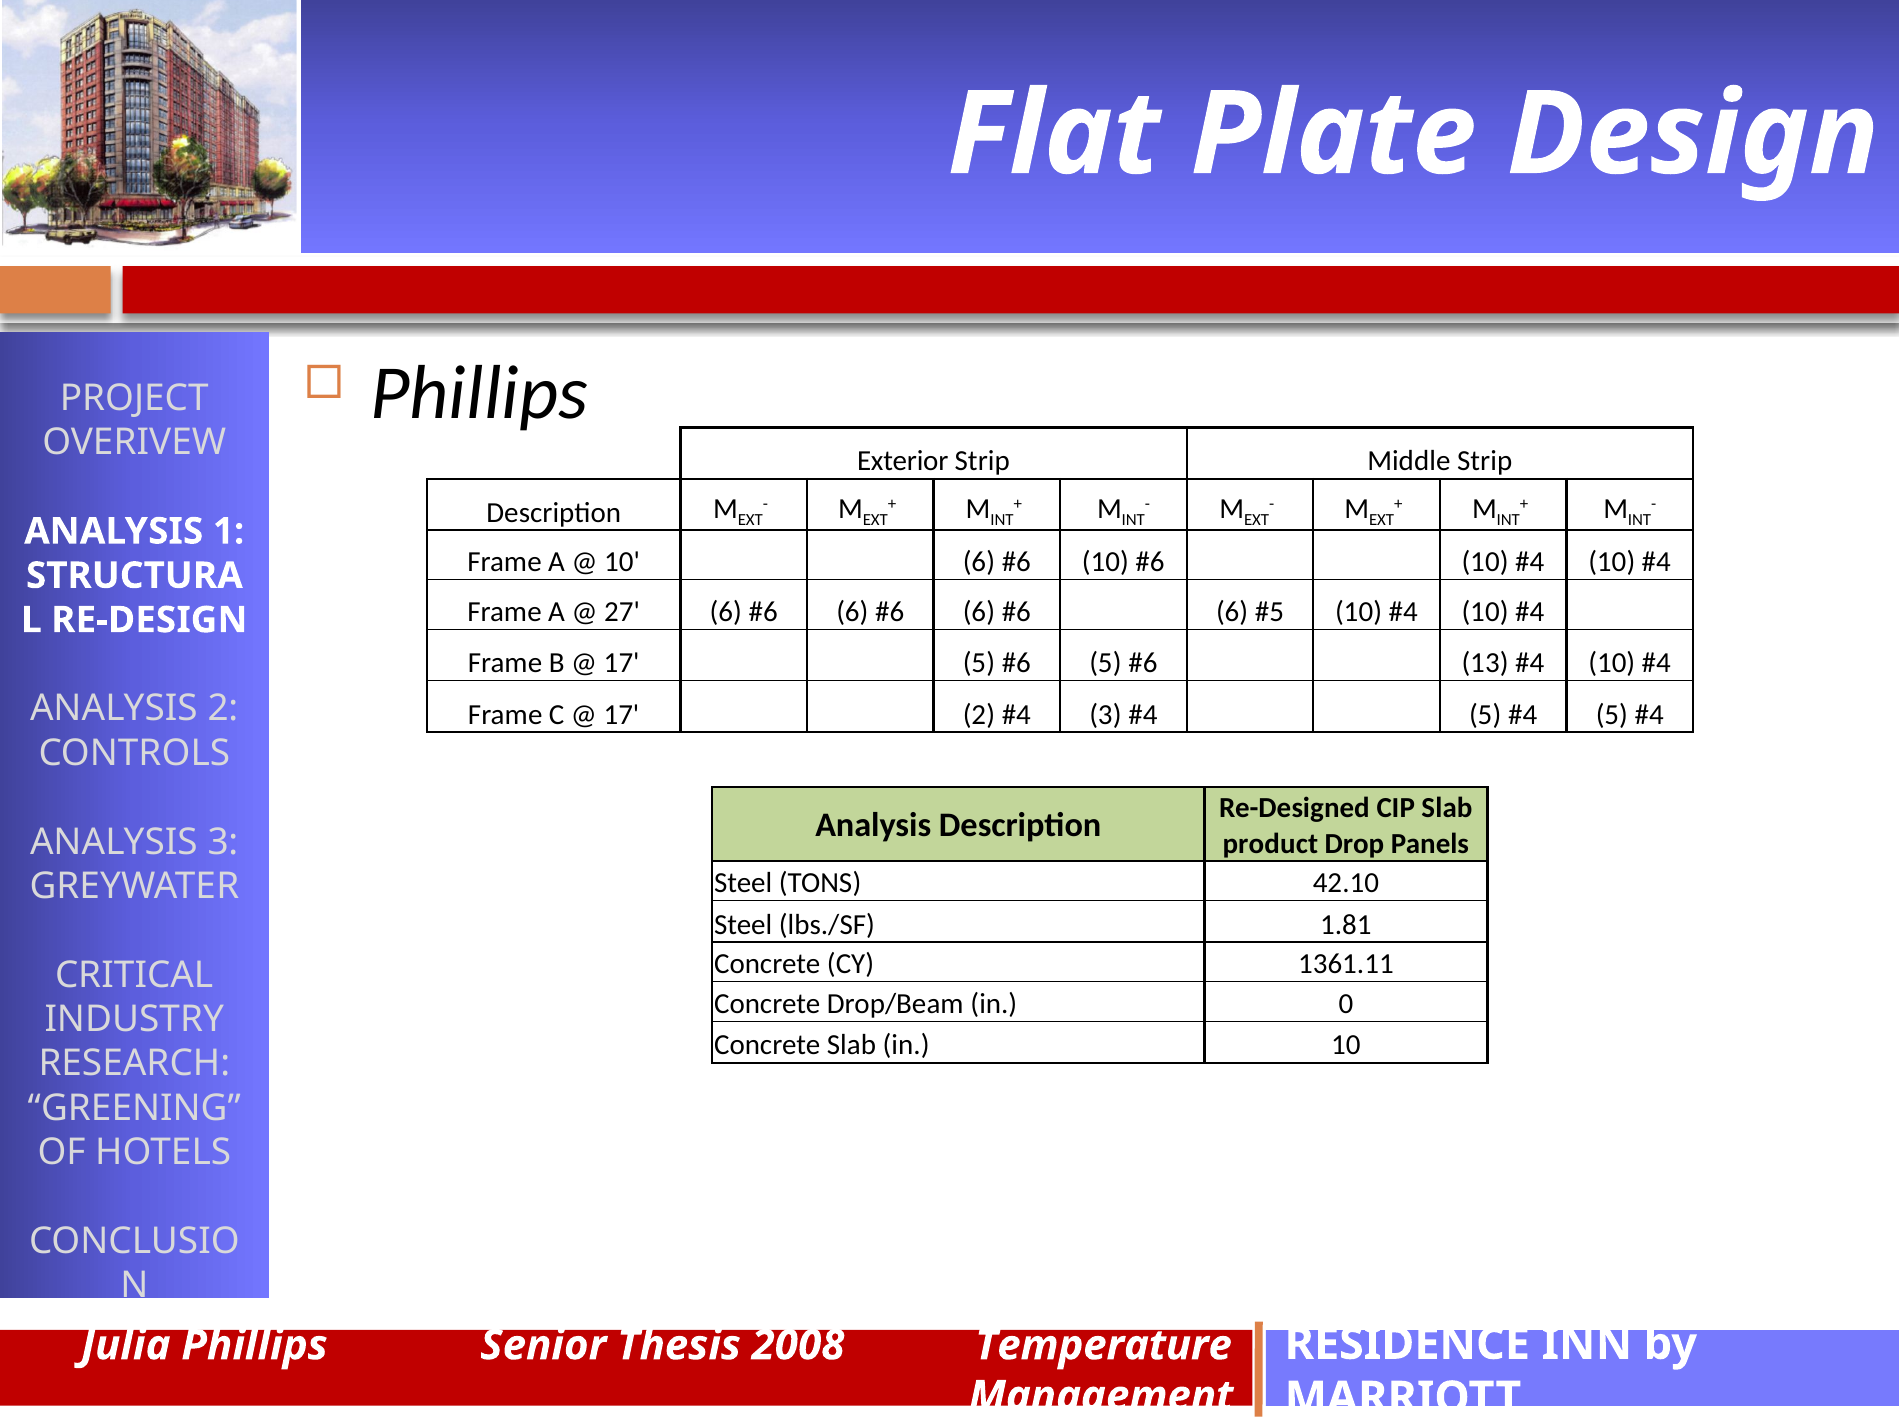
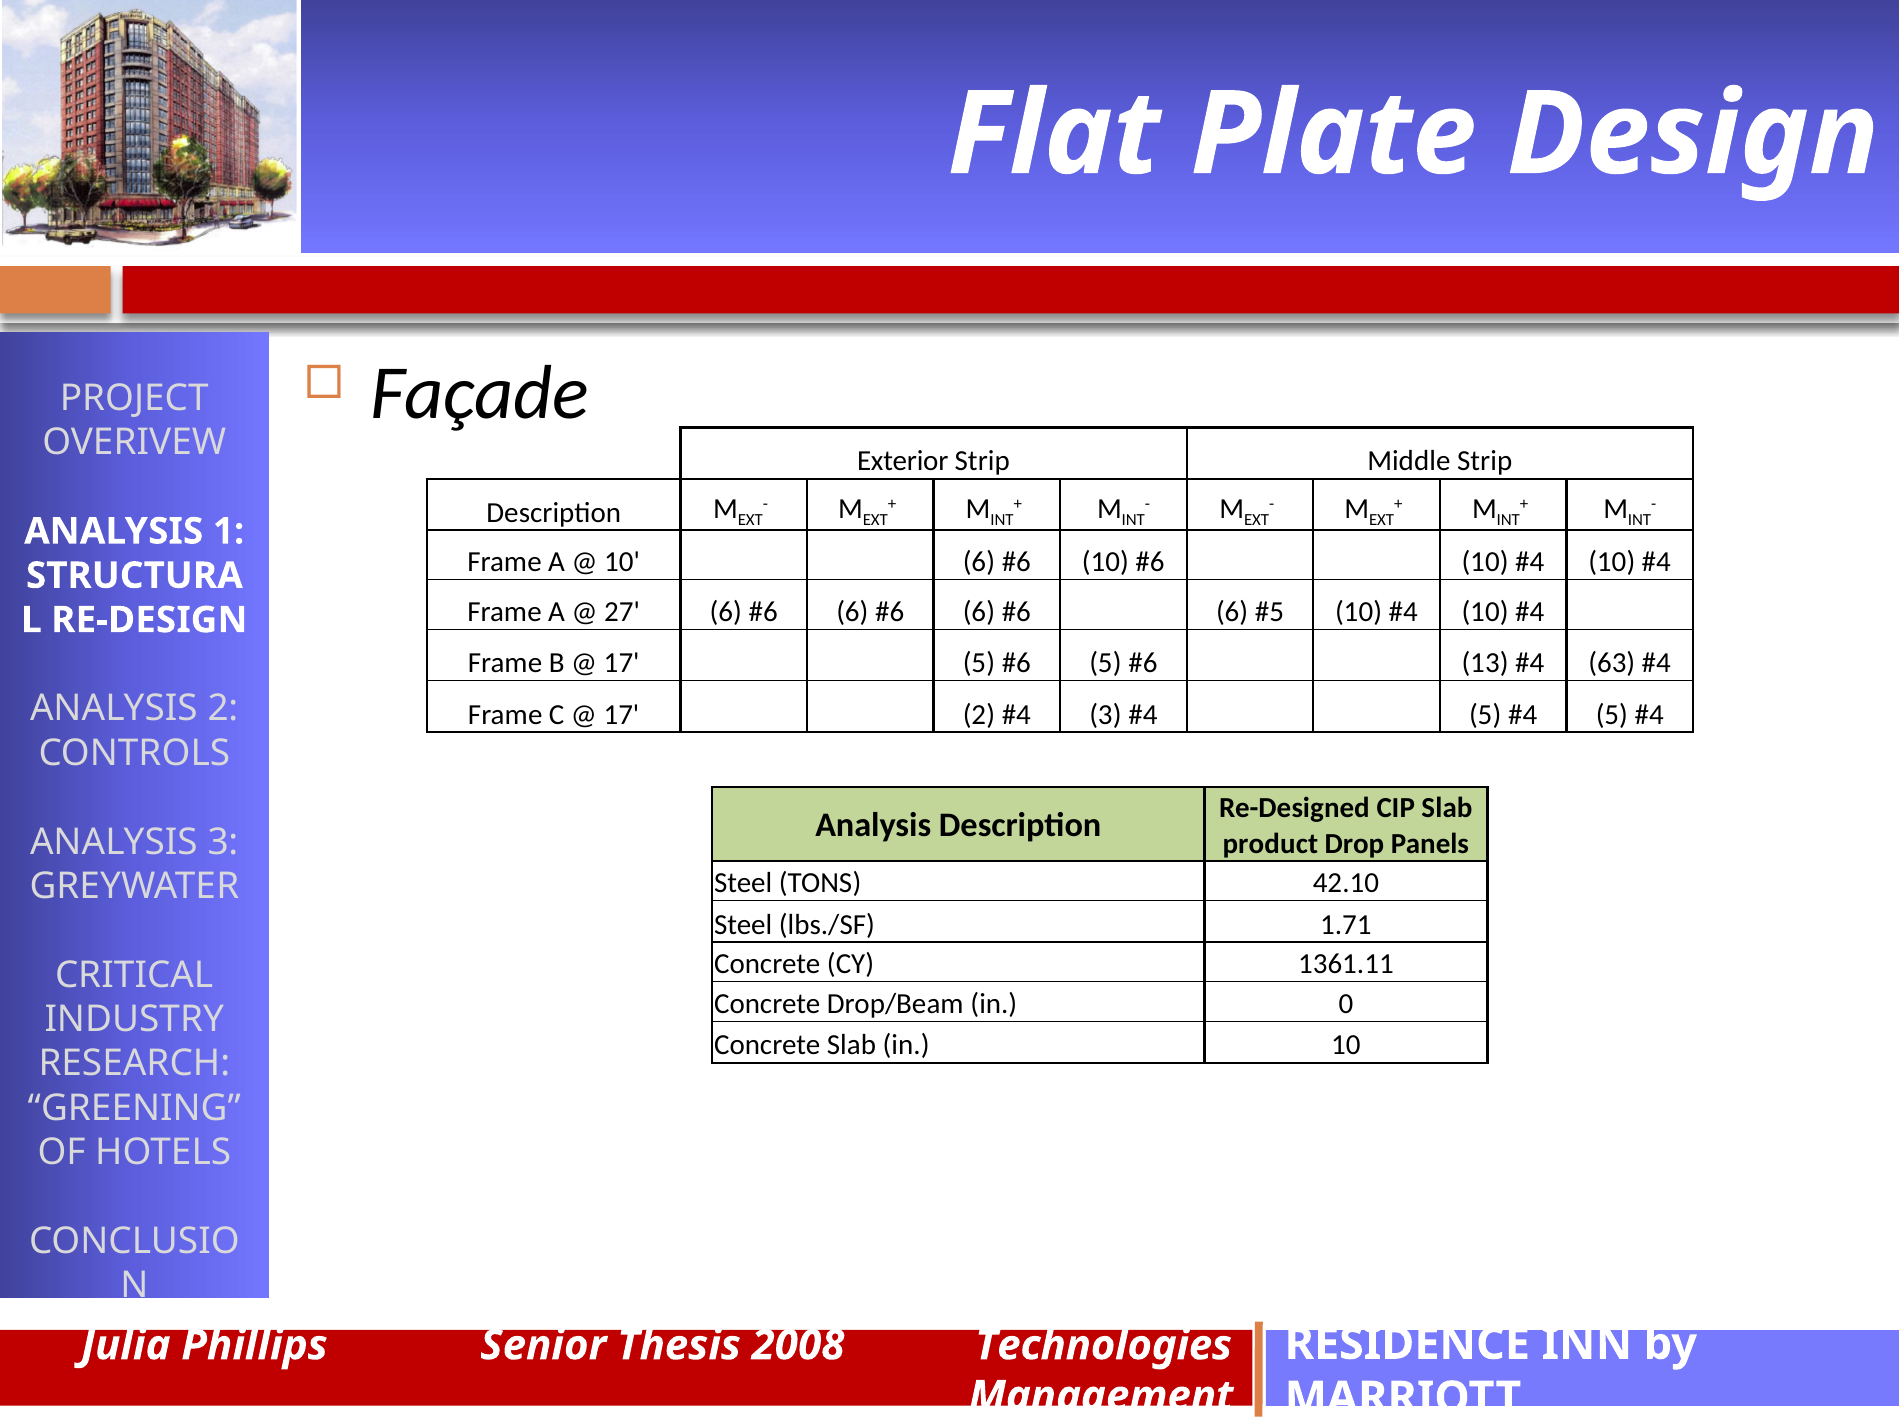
Phillips at (479, 393): Phillips -> Façade
10 at (1612, 663): 10 -> 63
1.81: 1.81 -> 1.71
Temperature: Temperature -> Technologies
